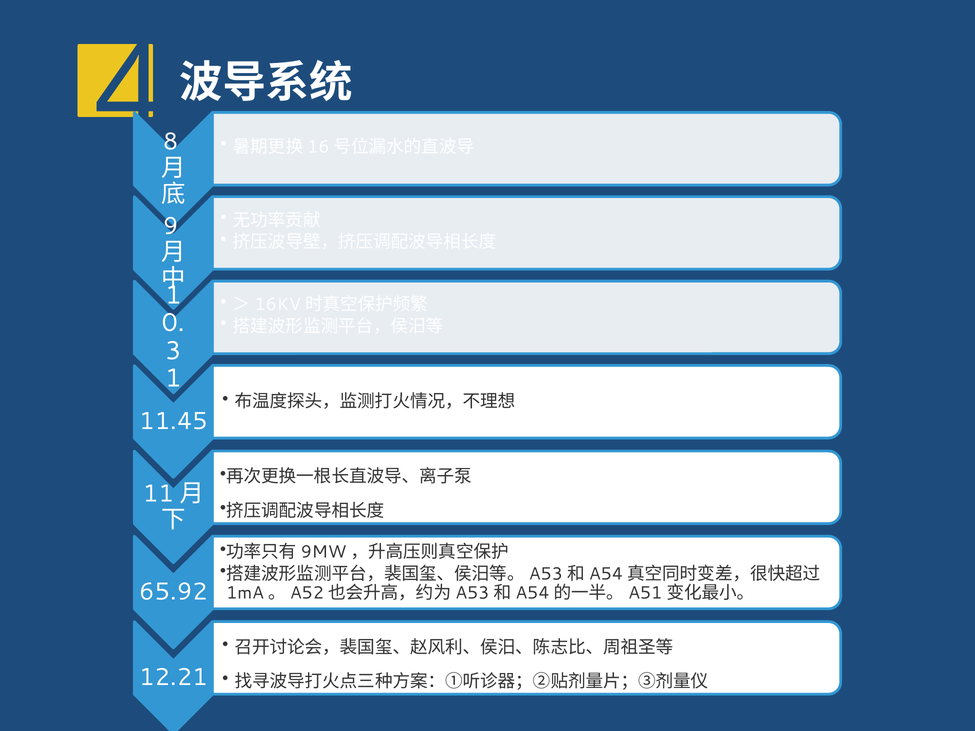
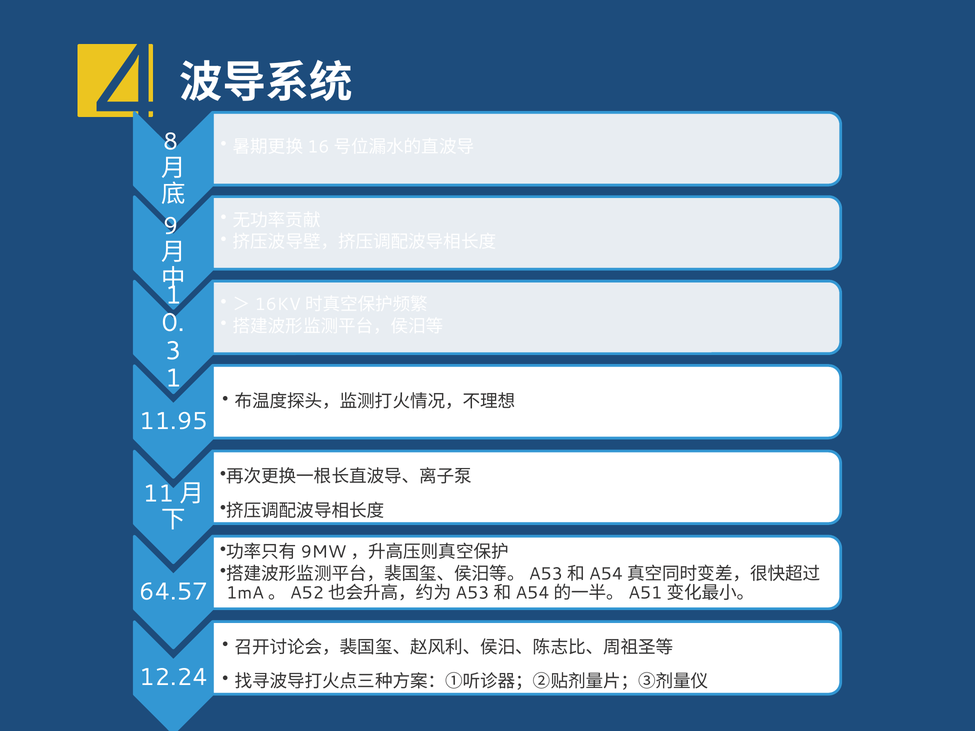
11.45: 11.45 -> 11.95
65.92: 65.92 -> 64.57
12.21: 12.21 -> 12.24
